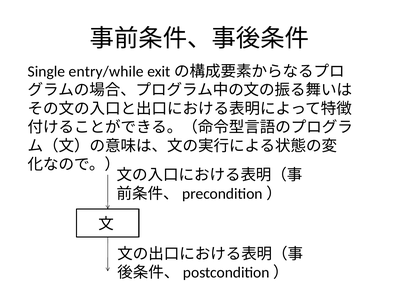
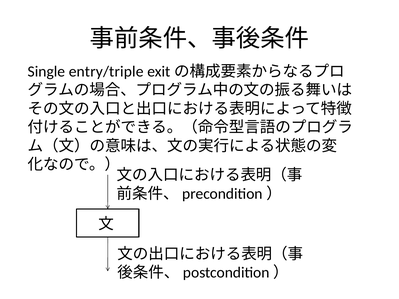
entry/while: entry/while -> entry/triple
